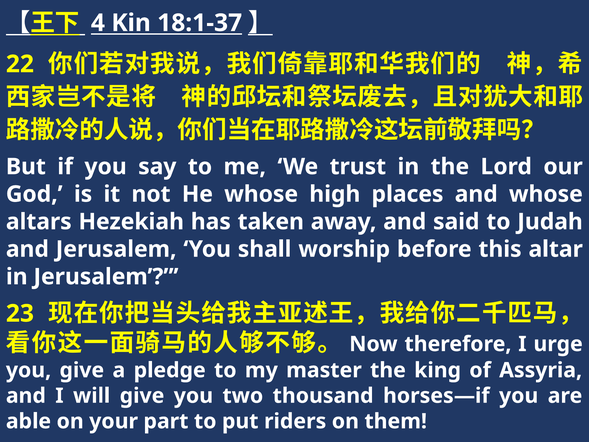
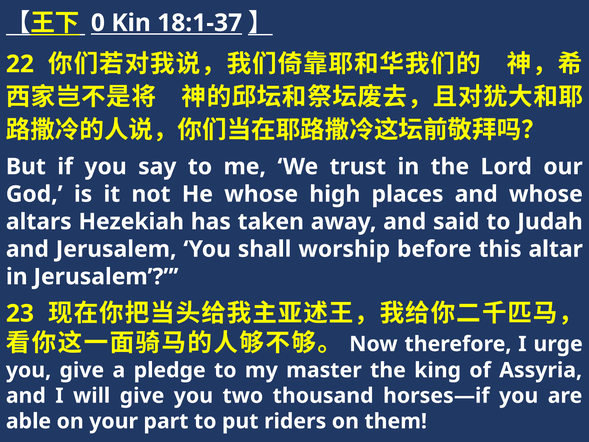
4: 4 -> 0
